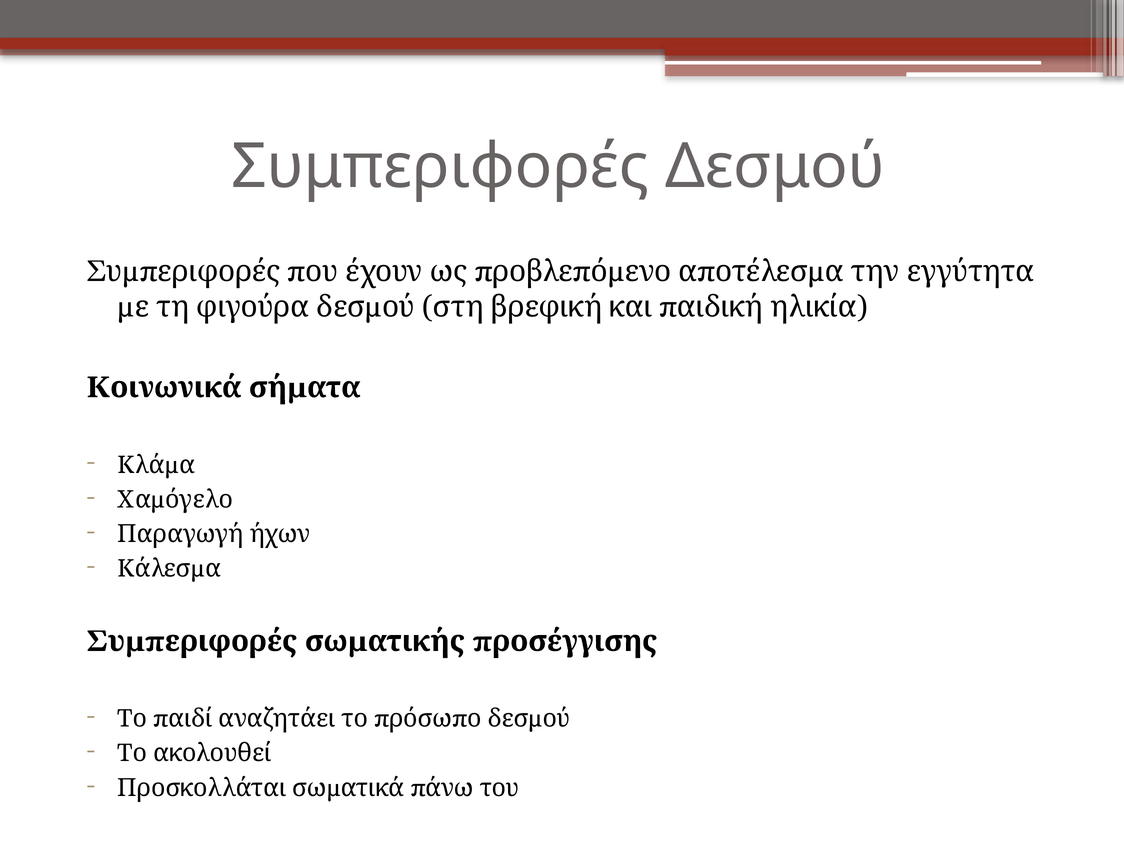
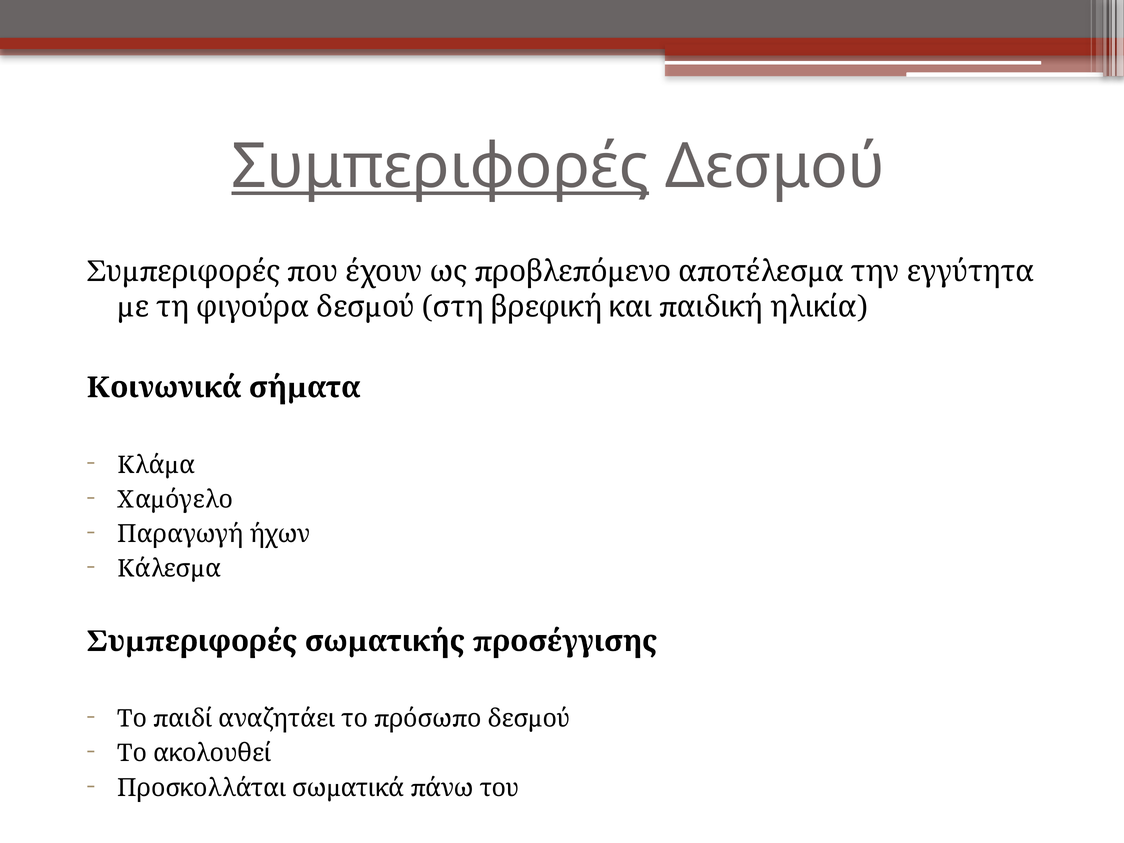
Συμπεριφορές underline: none -> present
